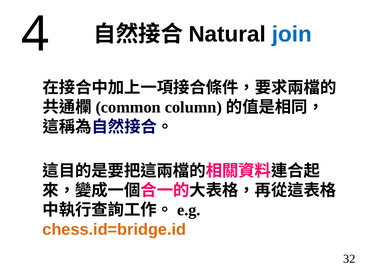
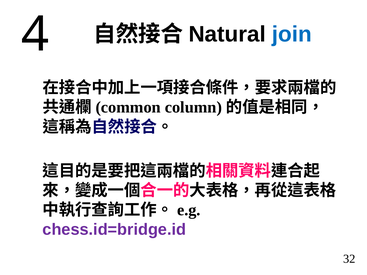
chess.id=bridge.id colour: orange -> purple
